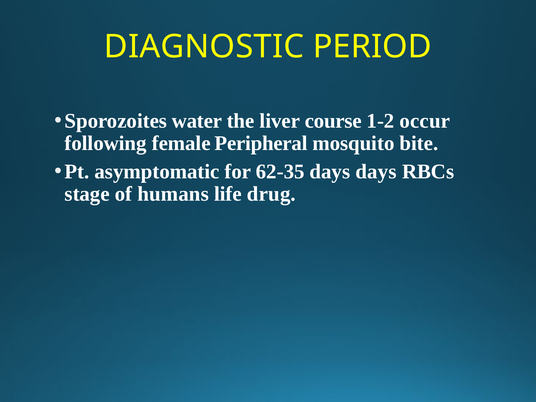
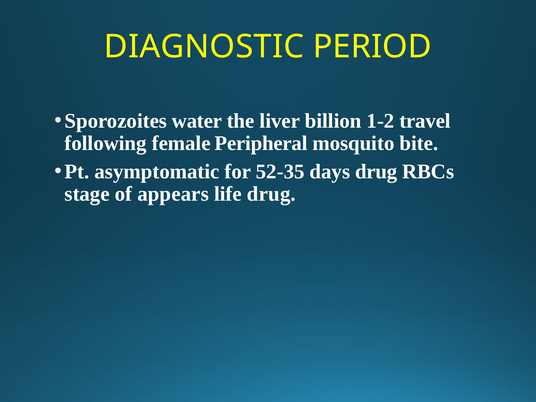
course: course -> billion
occur: occur -> travel
62-35: 62-35 -> 52-35
days days: days -> drug
humans: humans -> appears
